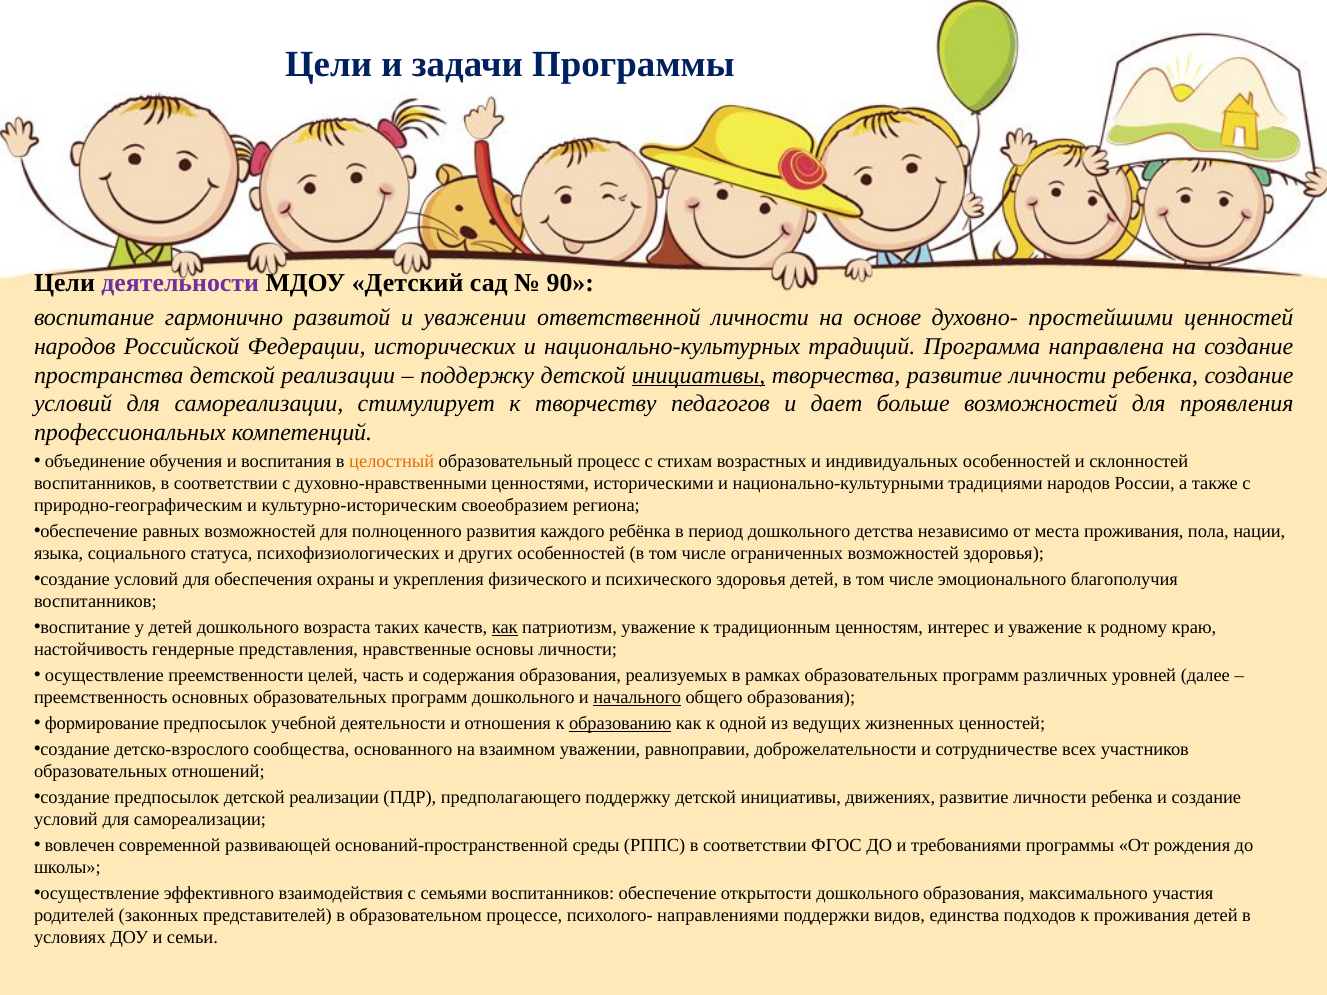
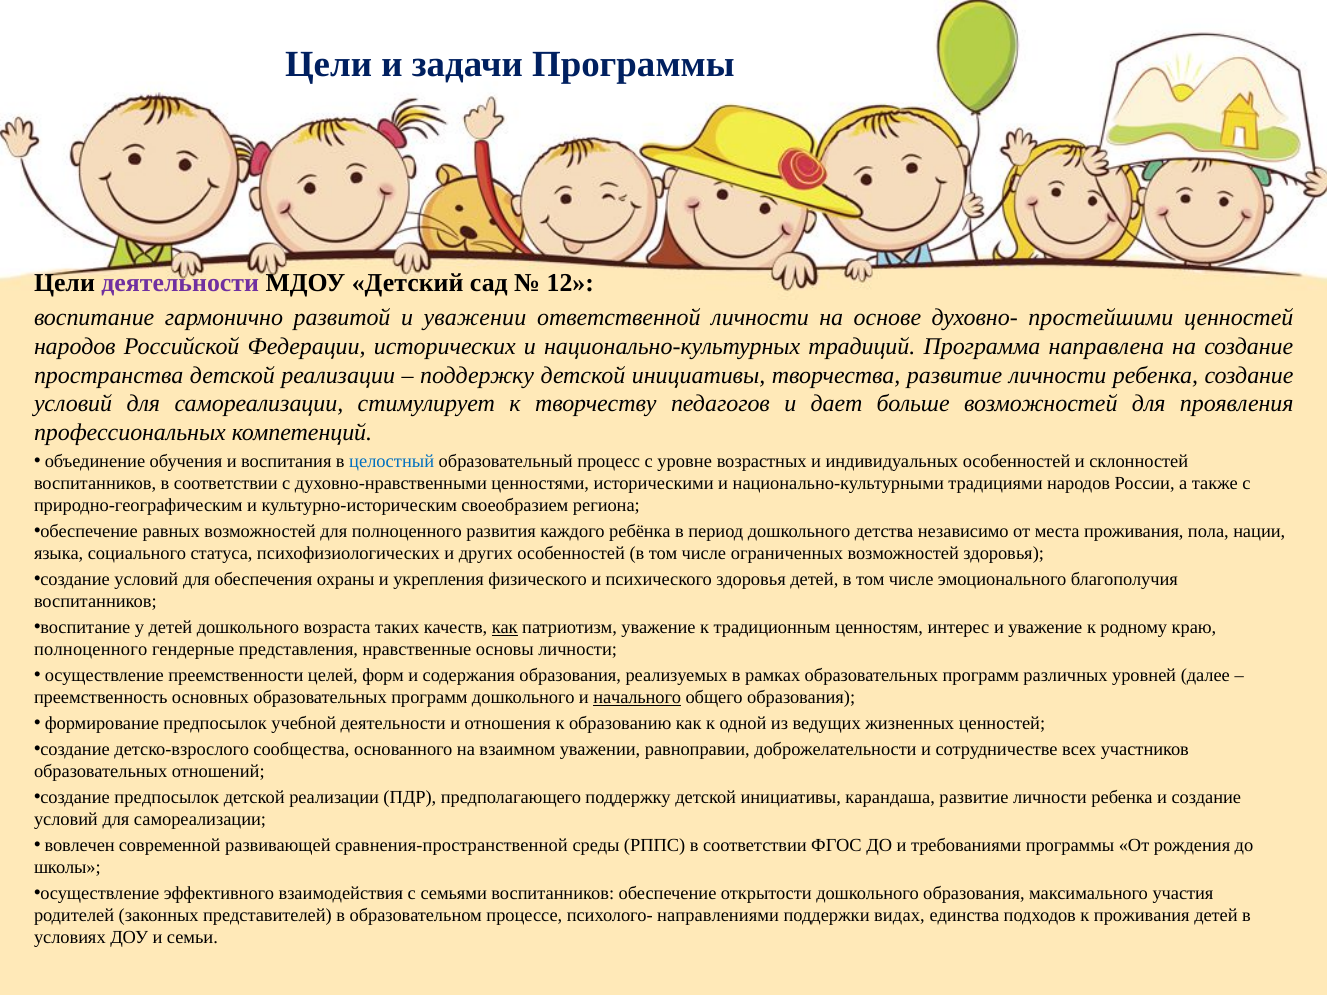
90: 90 -> 12
инициативы at (699, 375) underline: present -> none
целостный colour: orange -> blue
стихам: стихам -> уровне
настойчивость at (91, 650): настойчивость -> полноценного
часть: часть -> форм
образованию underline: present -> none
движениях: движениях -> карандаша
оснований-пространственной: оснований-пространственной -> сравнения-пространственной
видов: видов -> видах
